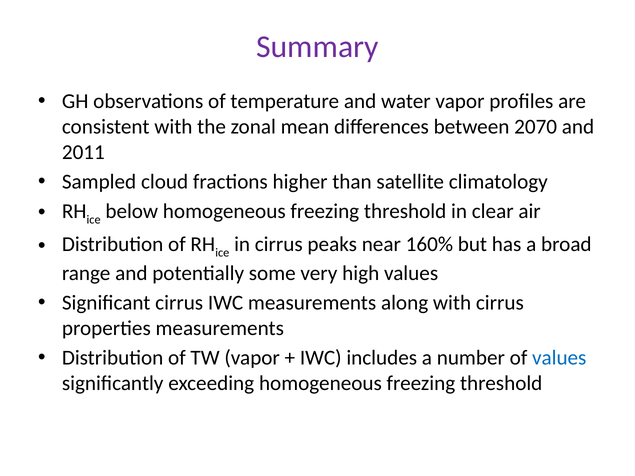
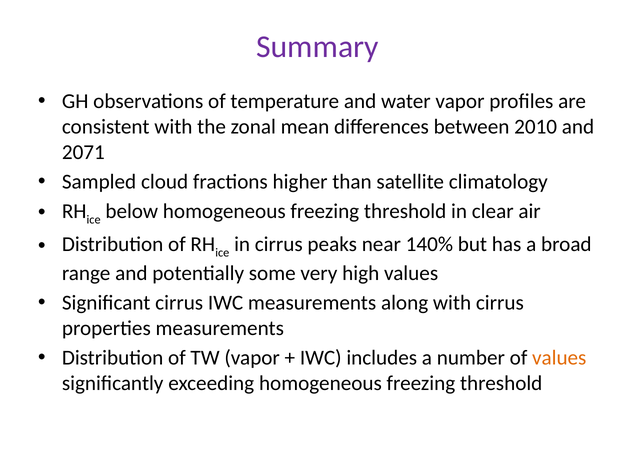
2070: 2070 -> 2010
2011: 2011 -> 2071
160%: 160% -> 140%
values at (559, 358) colour: blue -> orange
